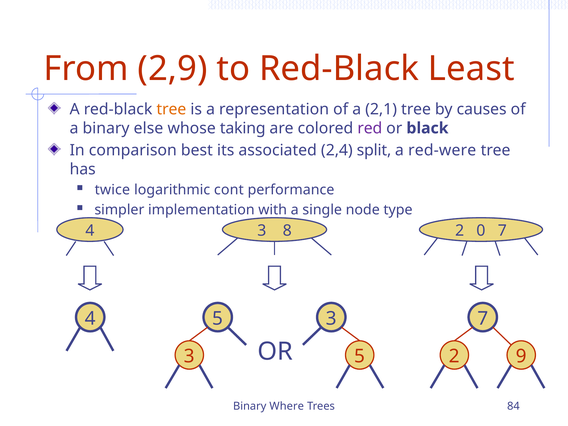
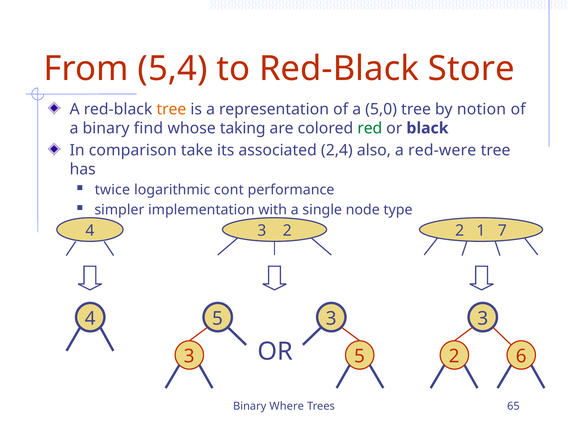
2,9: 2,9 -> 5,4
Least: Least -> Store
2,1: 2,1 -> 5,0
causes: causes -> notion
else: else -> find
red colour: purple -> green
best: best -> take
split: split -> also
8 at (287, 231): 8 -> 2
0: 0 -> 1
4 7: 7 -> 3
9: 9 -> 6
84: 84 -> 65
